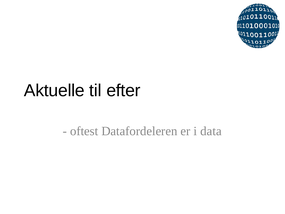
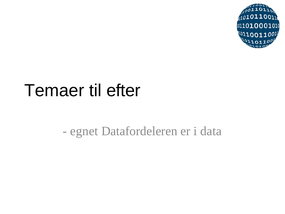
Aktuelle: Aktuelle -> Temaer
oftest: oftest -> egnet
